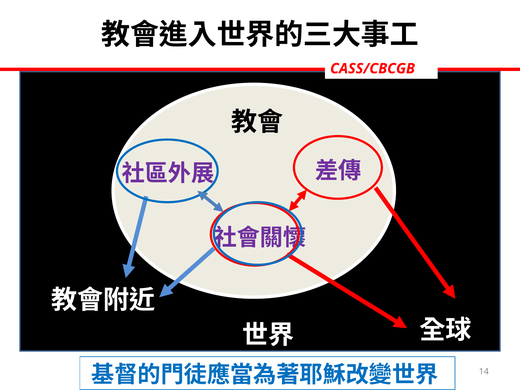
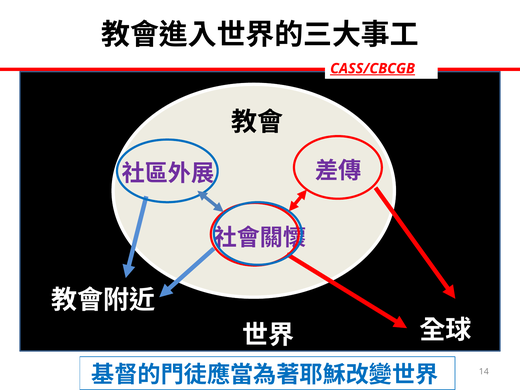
CASS/CBCGB underline: none -> present
